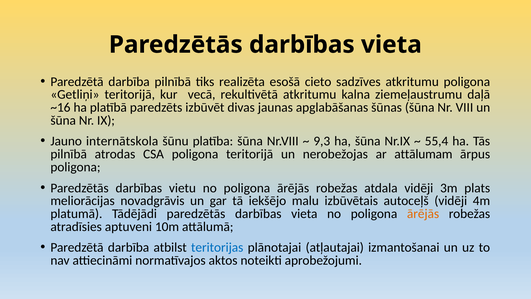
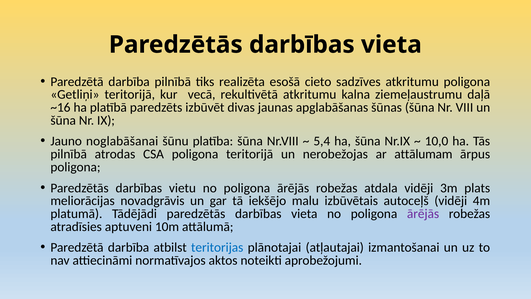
internātskola: internātskola -> noglabāšanai
9,3: 9,3 -> 5,4
55,4: 55,4 -> 10,0
ārējās at (423, 214) colour: orange -> purple
